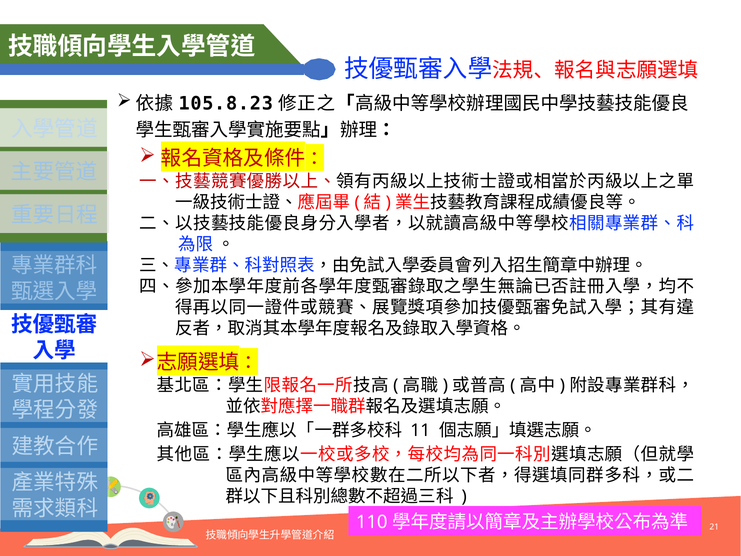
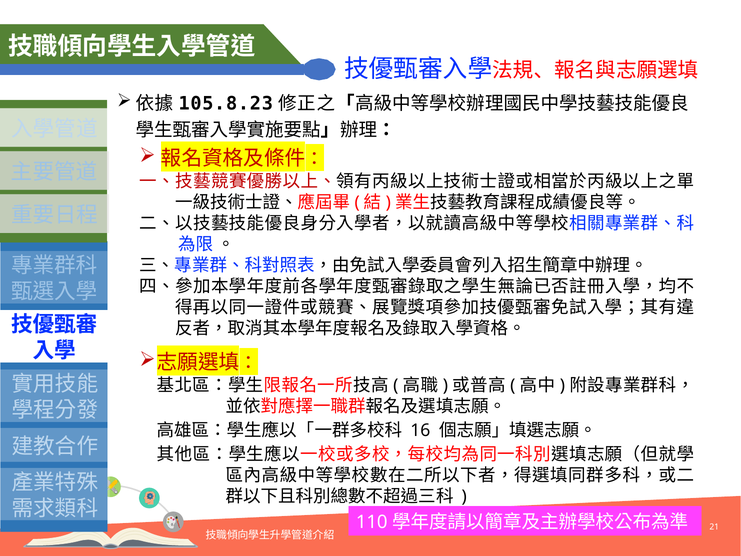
11: 11 -> 16
